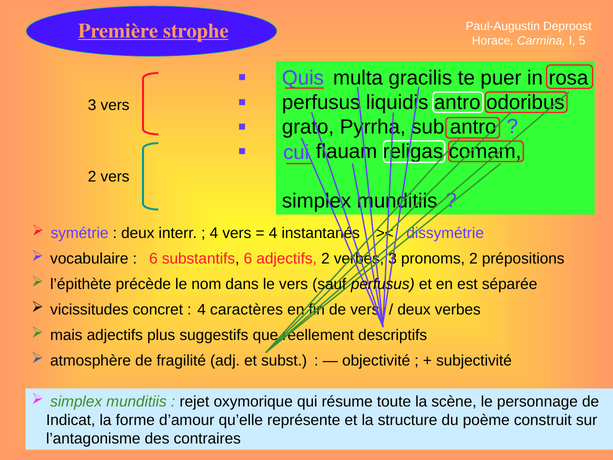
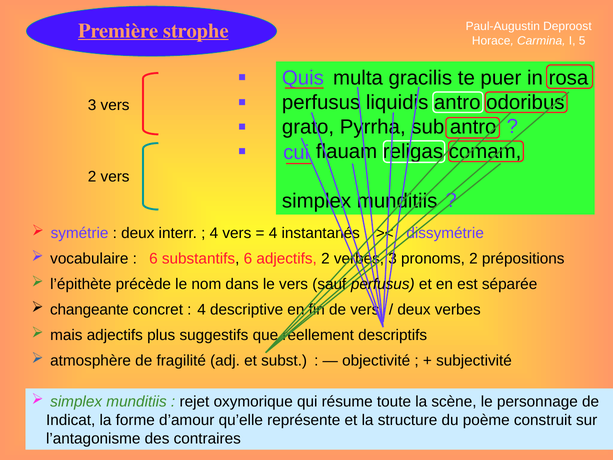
vicissitudes: vicissitudes -> changeante
caractères: caractères -> descriptive
